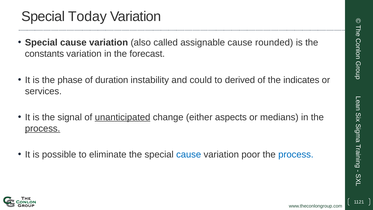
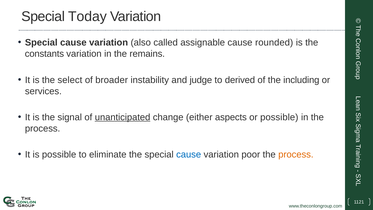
forecast: forecast -> remains
phase: phase -> select
duration: duration -> broader
could: could -> judge
indicates: indicates -> including
or medians: medians -> possible
process at (43, 128) underline: present -> none
process at (296, 154) colour: blue -> orange
